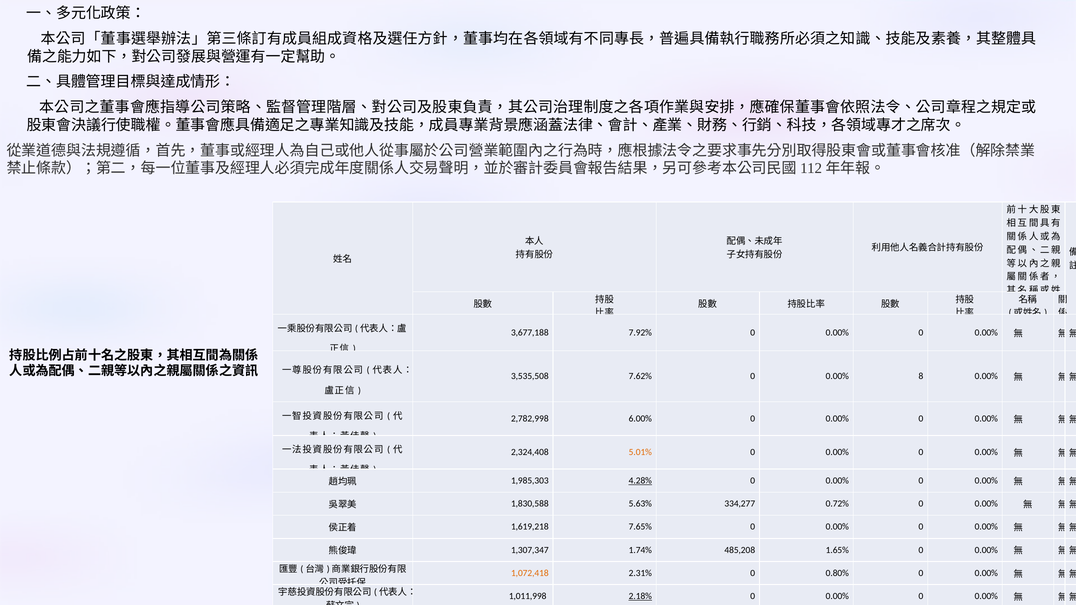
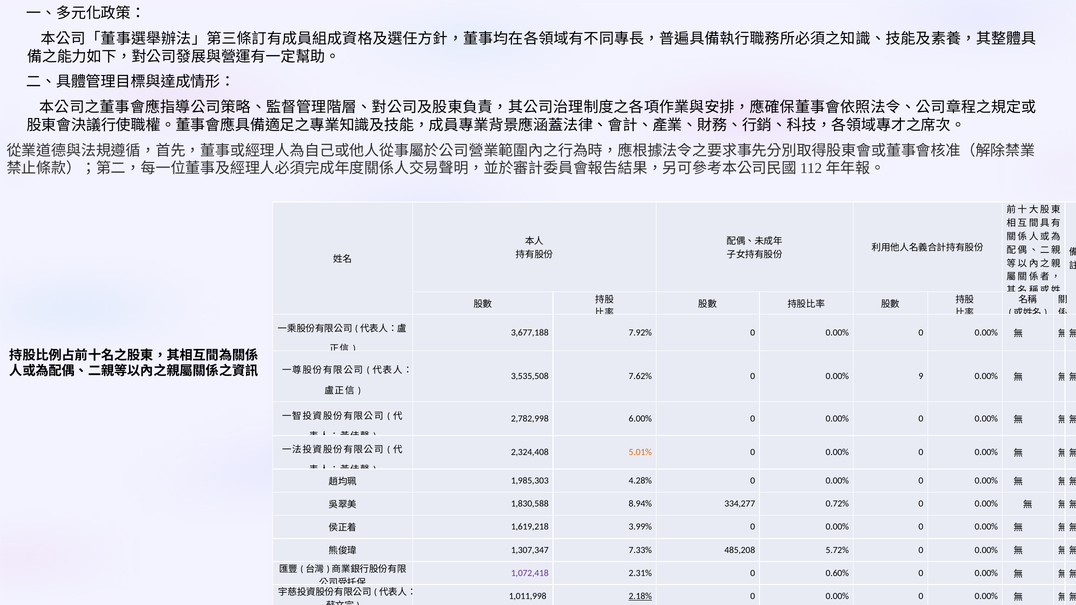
8: 8 -> 9
4.28% underline: present -> none
5.63%: 5.63% -> 8.94%
7.65%: 7.65% -> 3.99%
1.74%: 1.74% -> 7.33%
1.65%: 1.65% -> 5.72%
1,072,418 colour: orange -> purple
0.80%: 0.80% -> 0.60%
